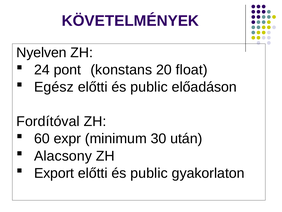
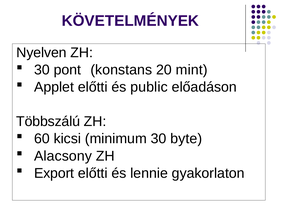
24 at (42, 70): 24 -> 30
float: float -> mint
Egész: Egész -> Applet
Fordítóval: Fordítóval -> Többszálú
expr: expr -> kicsi
után: után -> byte
public at (149, 173): public -> lennie
